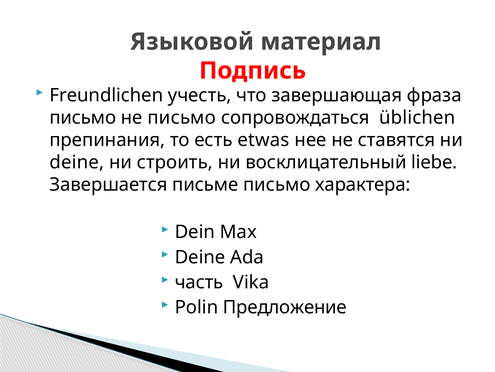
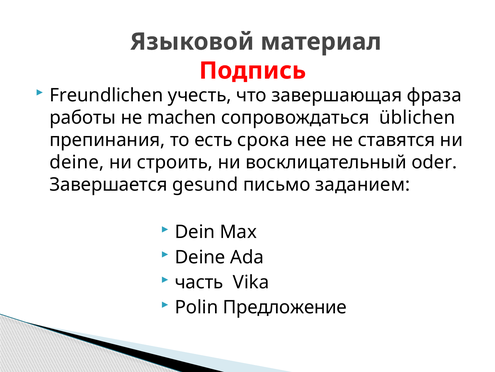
письмо at (83, 117): письмо -> работы
не письмо: письмо -> machen
etwas: etwas -> срока
liebe: liebe -> oder
письме: письме -> gesund
характера: характера -> заданием
